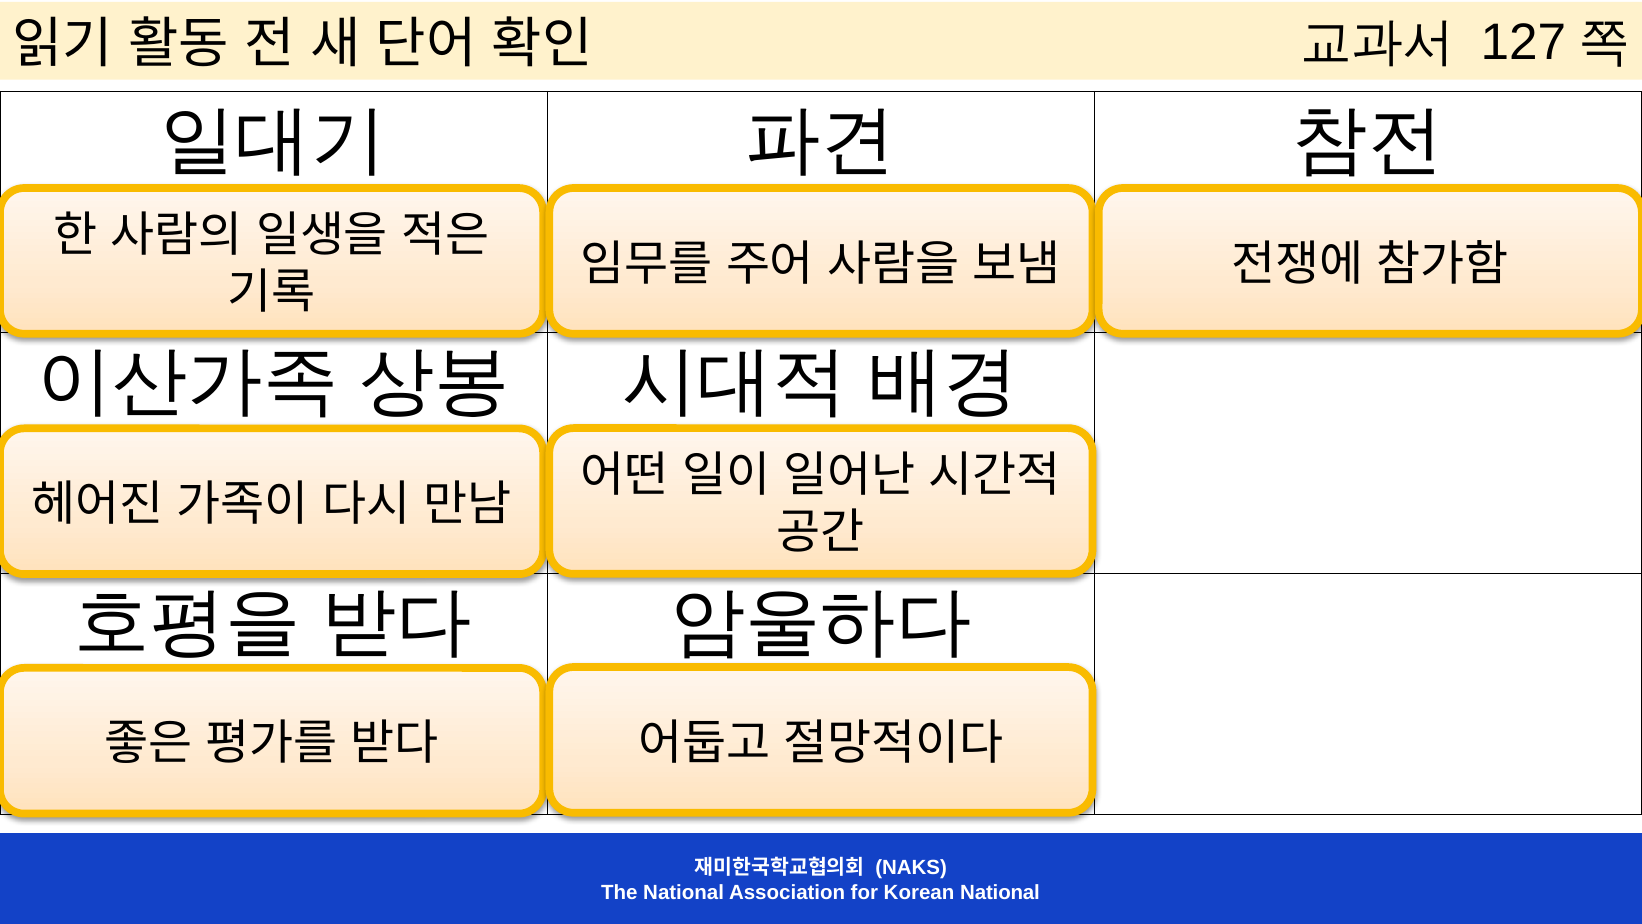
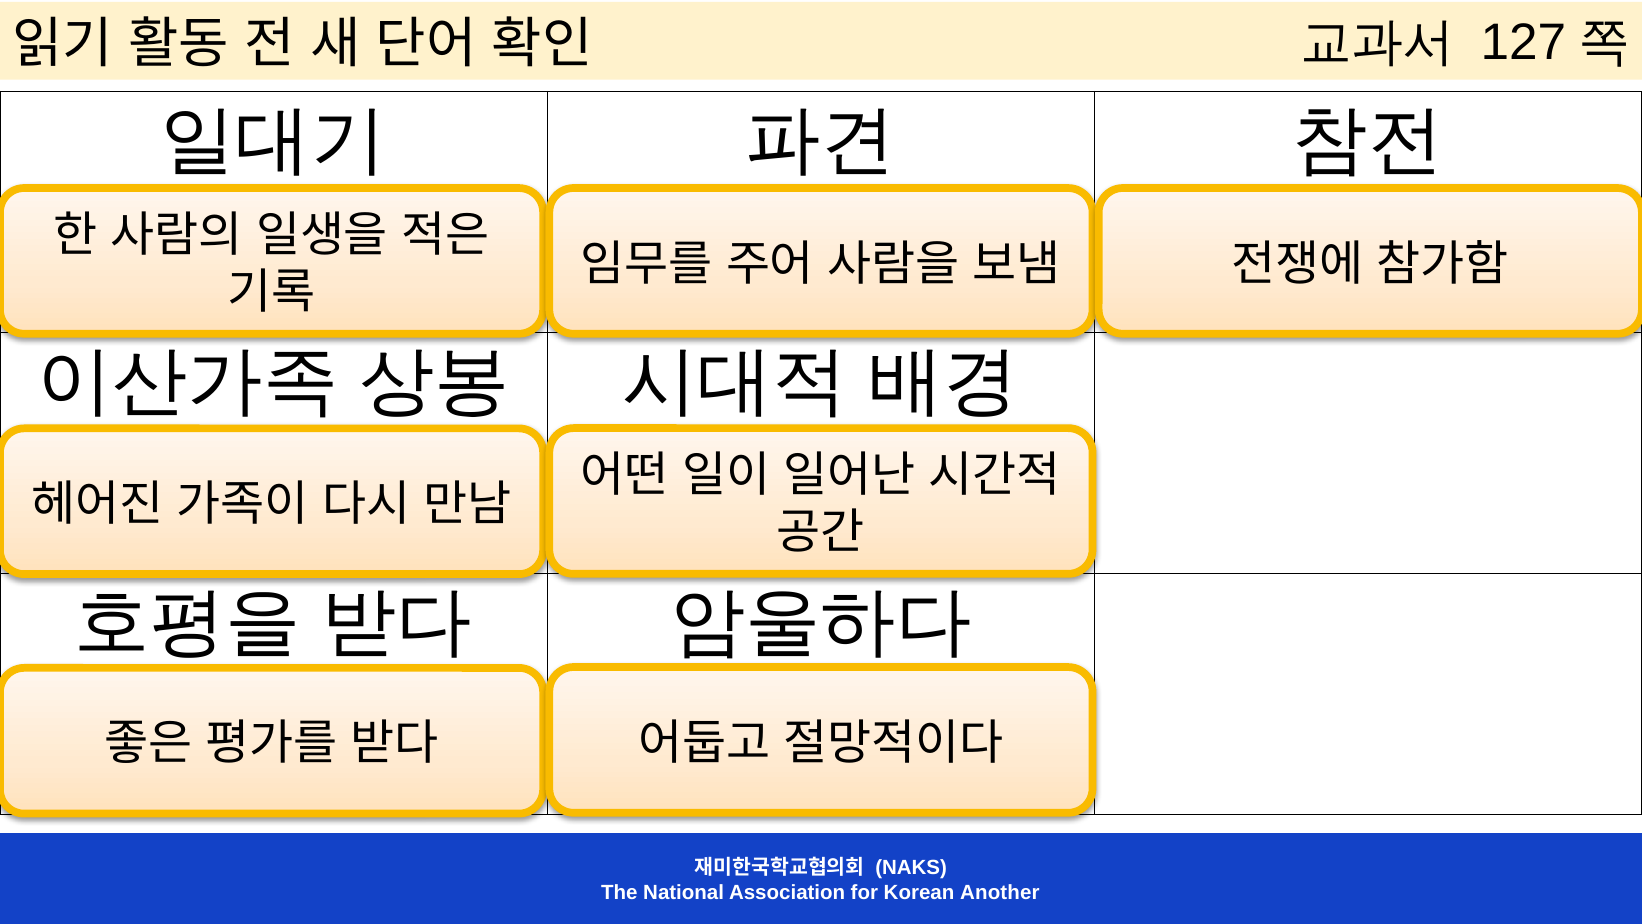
Korean National: National -> Another
